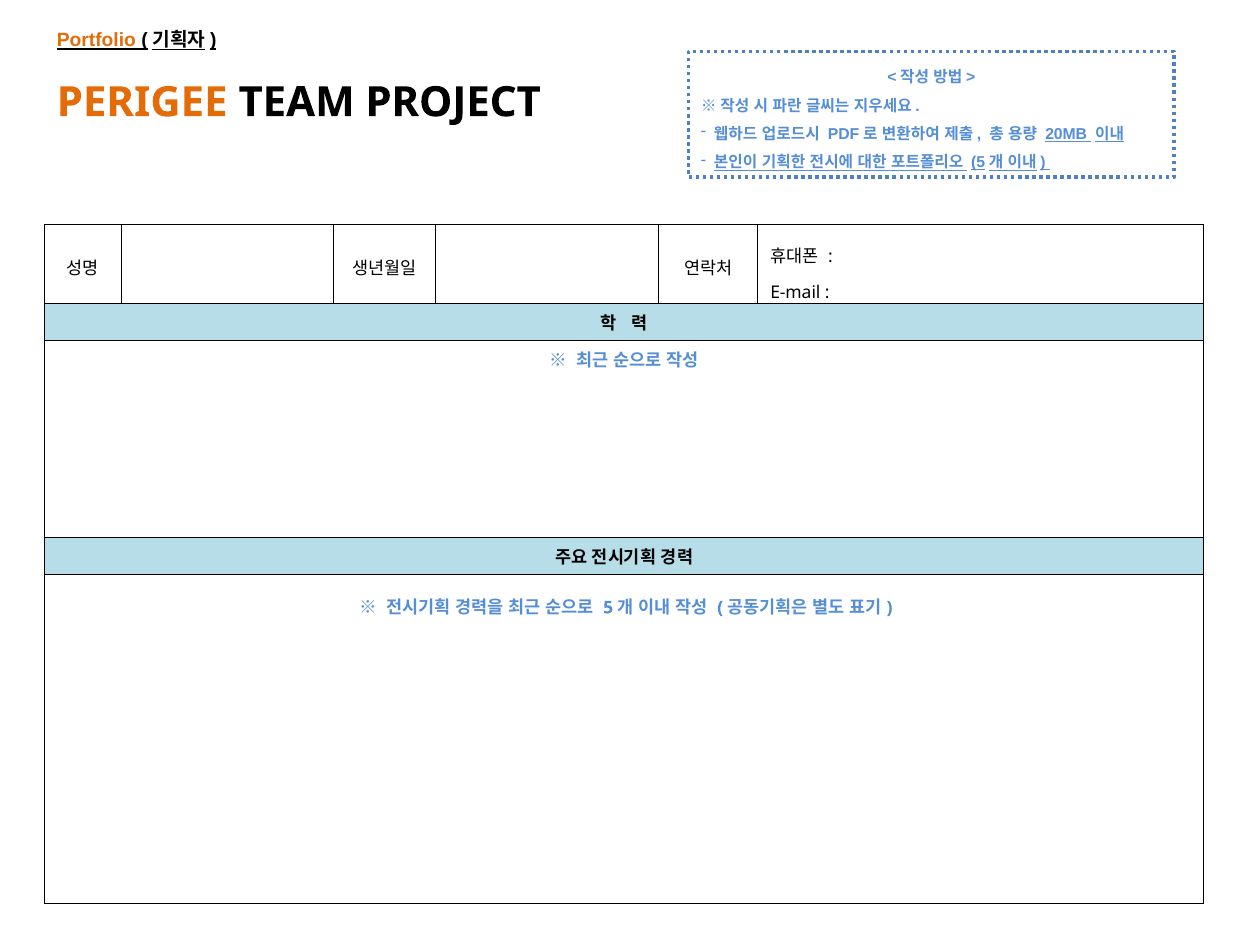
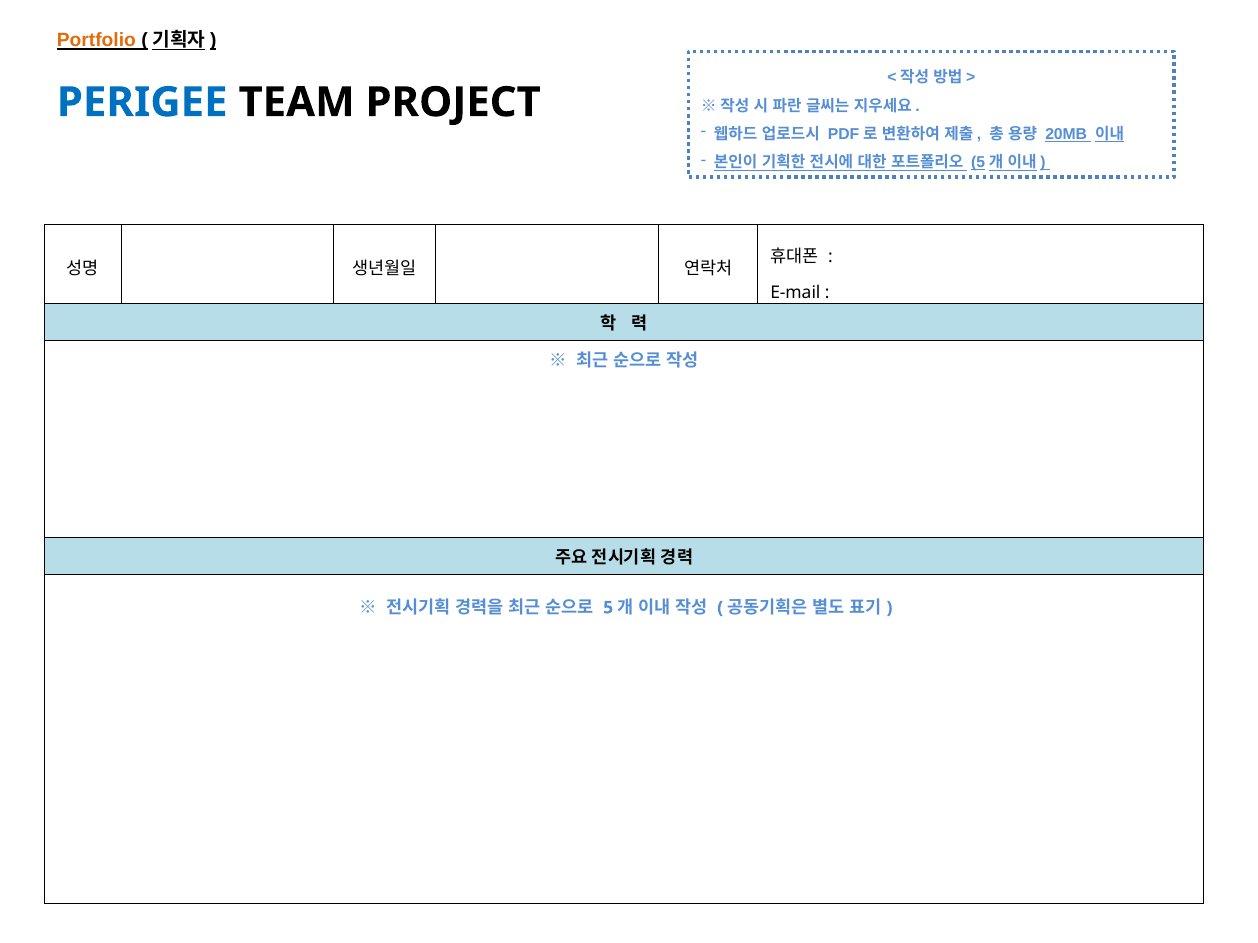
PERIGEE colour: orange -> blue
